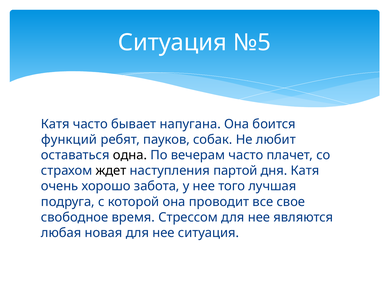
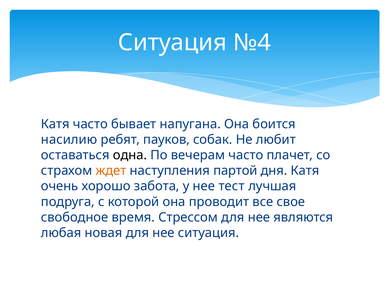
№5: №5 -> №4
функций: функций -> насилию
ждет colour: black -> orange
того: того -> тест
